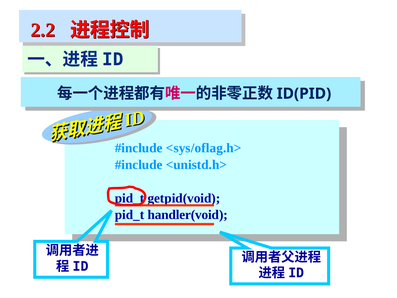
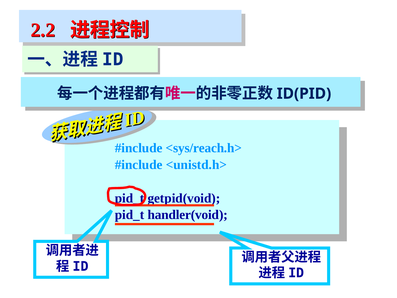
<sys/oflag.h>: <sys/oflag.h> -> <sys/reach.h>
